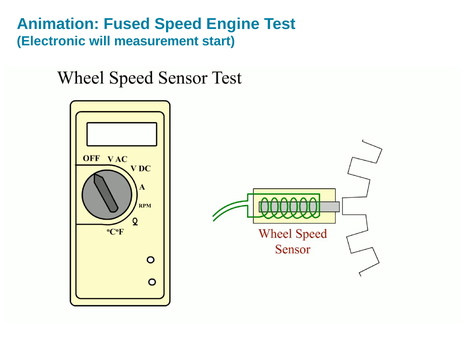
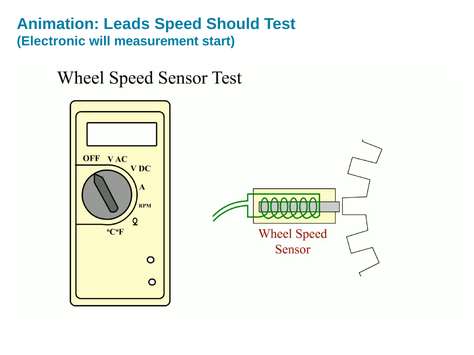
Fused: Fused -> Leads
Engine: Engine -> Should
